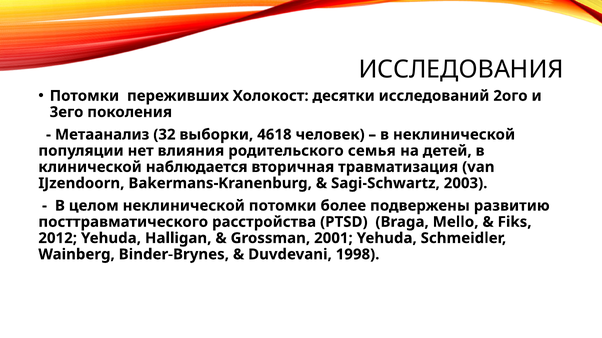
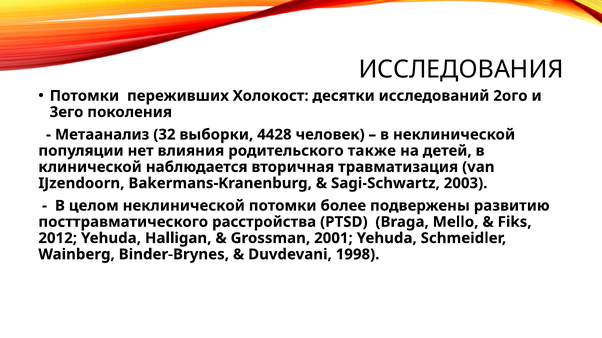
4618: 4618 -> 4428
семья: семья -> также
